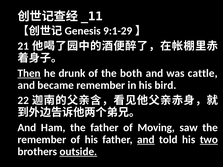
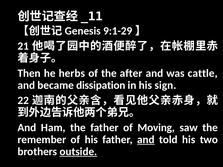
Then underline: present -> none
drunk: drunk -> herbs
both: both -> after
became remember: remember -> dissipation
bird: bird -> sign
two underline: present -> none
